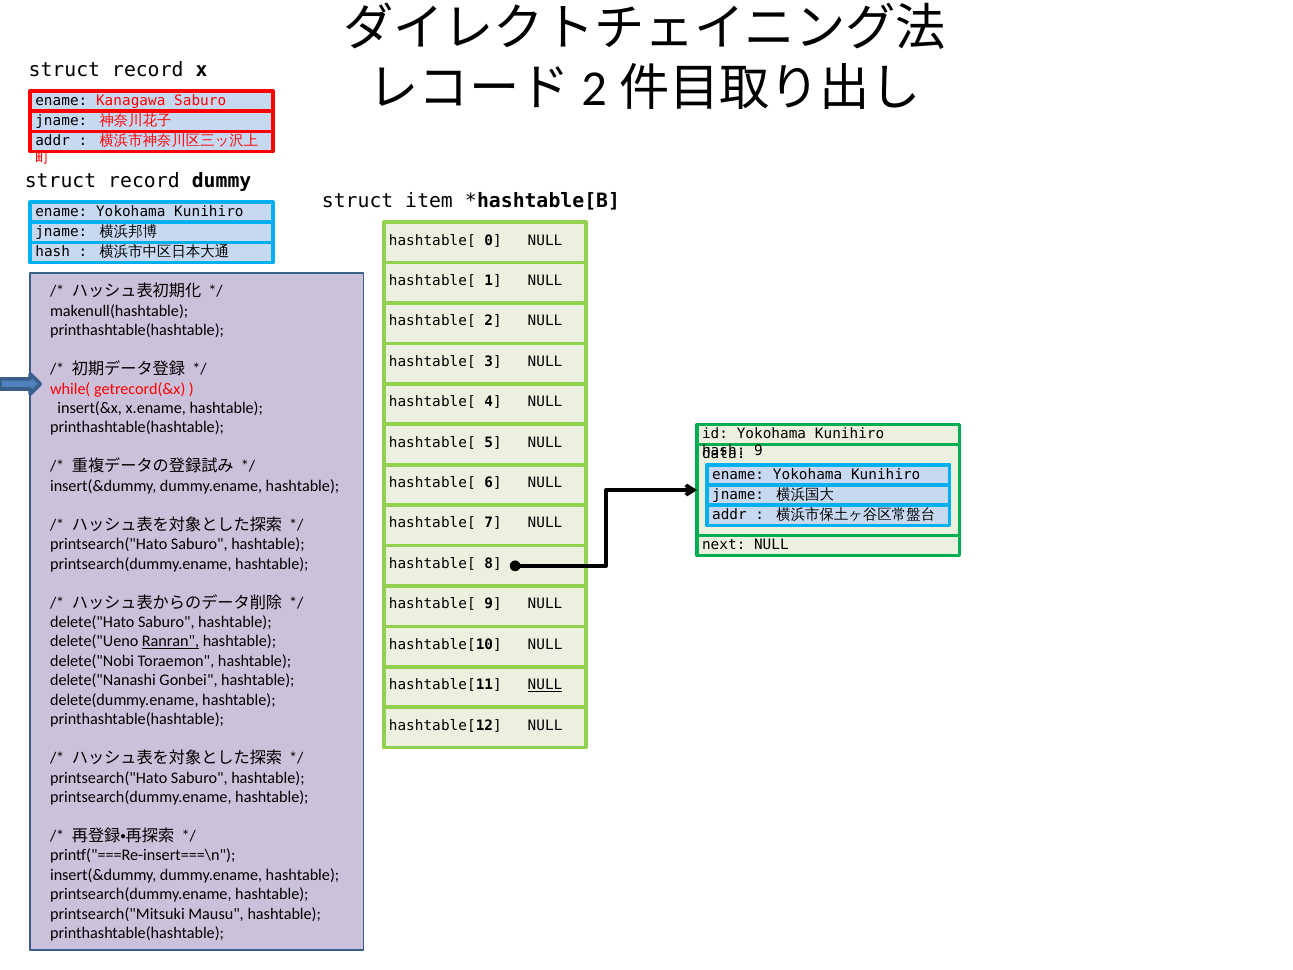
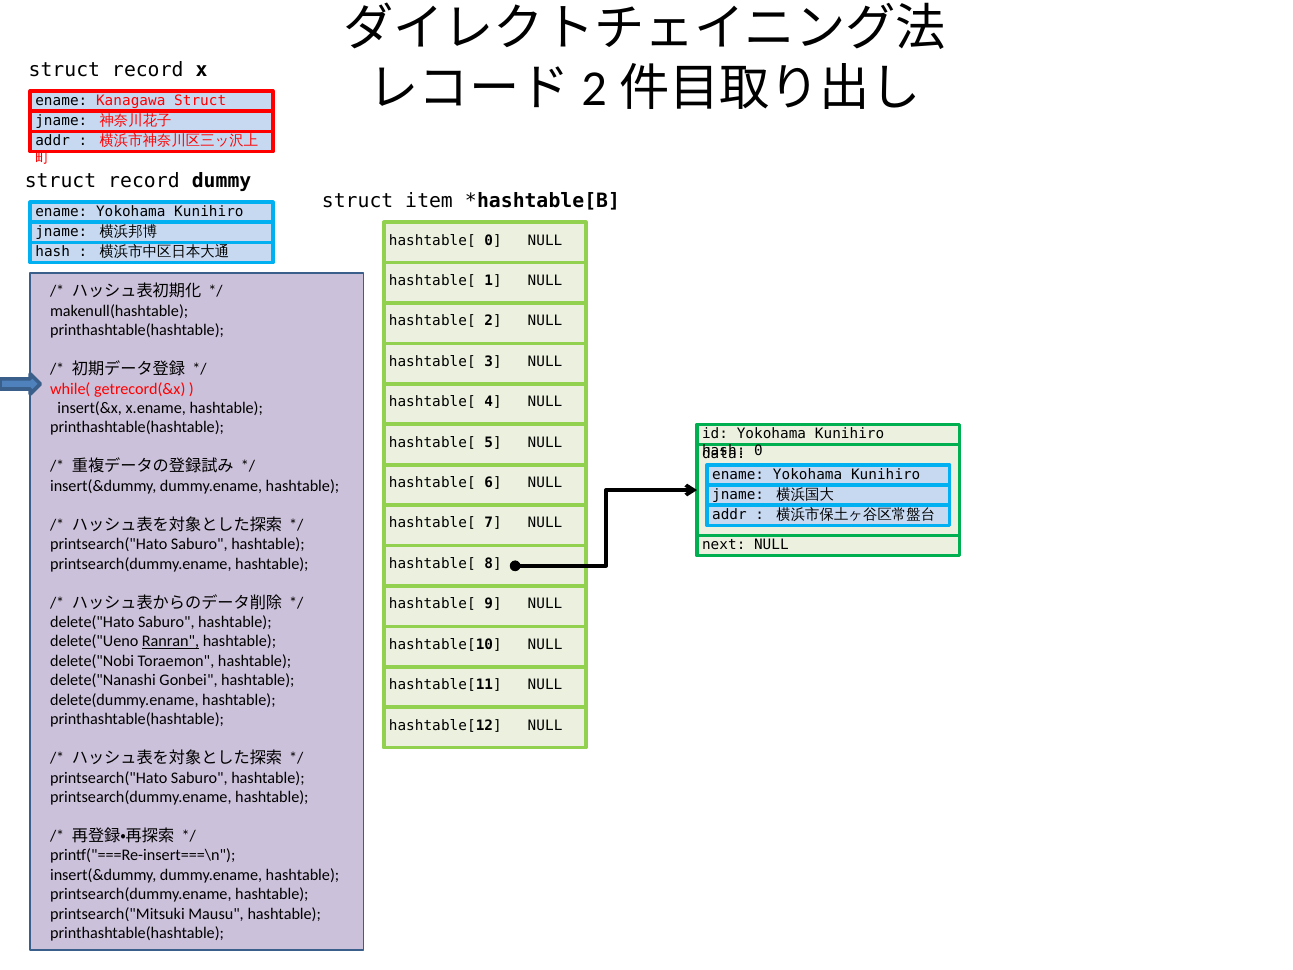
Kanagawa Saburo: Saburo -> Struct
9 at (758, 451): 9 -> 0
NULL at (545, 685) underline: present -> none
